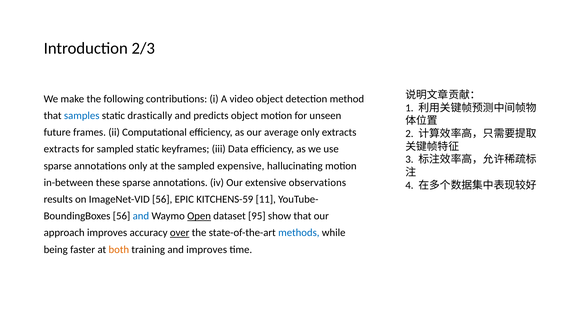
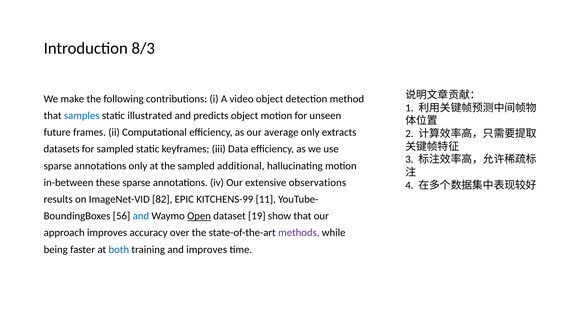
2/3: 2/3 -> 8/3
drastically: drastically -> illustrated
extracts at (62, 149): extracts -> datasets
expensive: expensive -> additional
ImageNet-VID 56: 56 -> 82
KITCHENS-59: KITCHENS-59 -> KITCHENS-99
95: 95 -> 19
over underline: present -> none
methods colour: blue -> purple
both colour: orange -> blue
